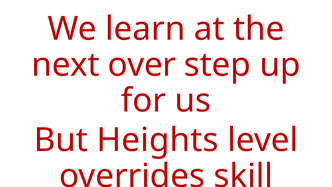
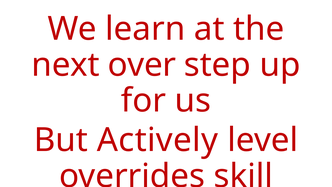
Heights: Heights -> Actively
